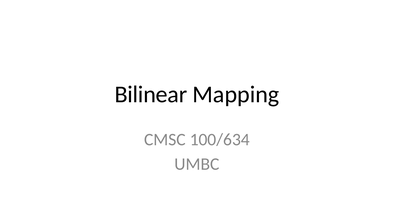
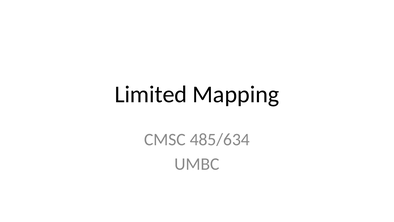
Bilinear: Bilinear -> Limited
100/634: 100/634 -> 485/634
